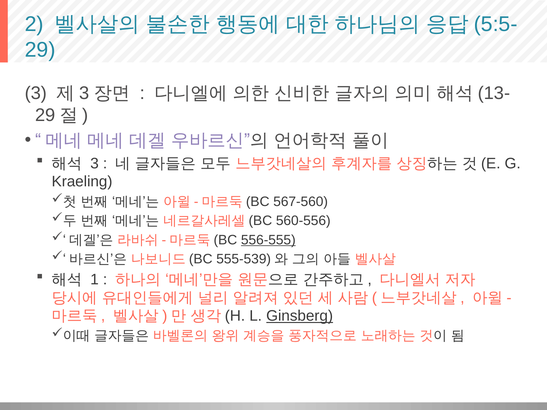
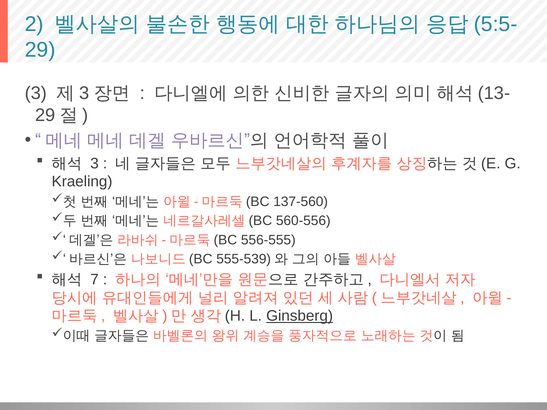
567-560: 567-560 -> 137-560
556-555 underline: present -> none
1: 1 -> 7
